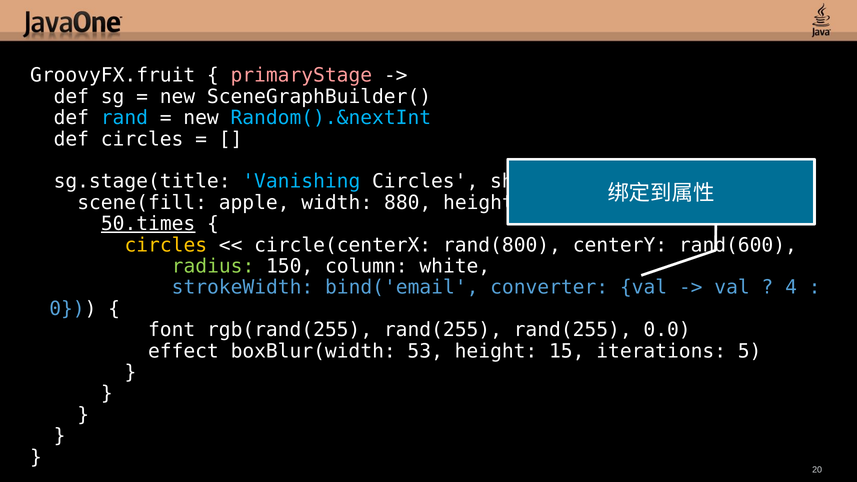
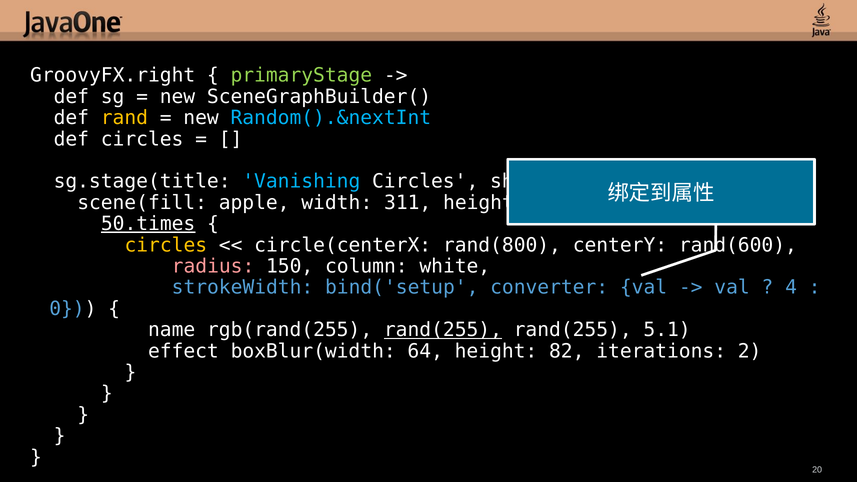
GroovyFX.fruit: GroovyFX.fruit -> GroovyFX.right
primaryStage colour: pink -> light green
rand colour: light blue -> yellow
880: 880 -> 311
radius colour: light green -> pink
bind('email: bind('email -> bind('setup
font: font -> name
rand(255 at (443, 330) underline: none -> present
0.0: 0.0 -> 5.1
53: 53 -> 64
15: 15 -> 82
5: 5 -> 2
